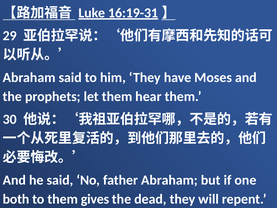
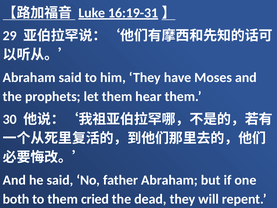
gives: gives -> cried
